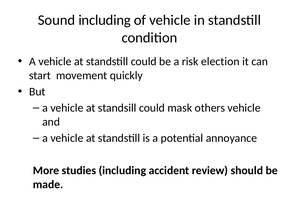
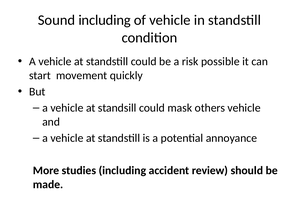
election: election -> possible
